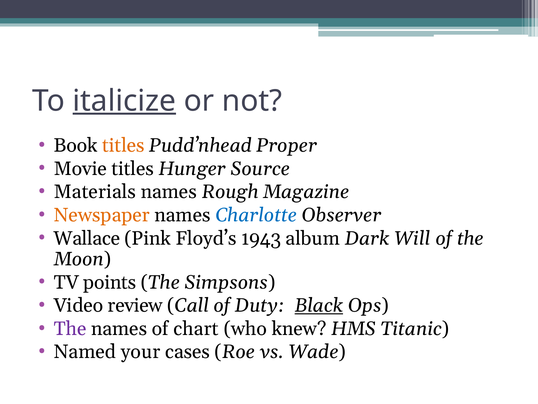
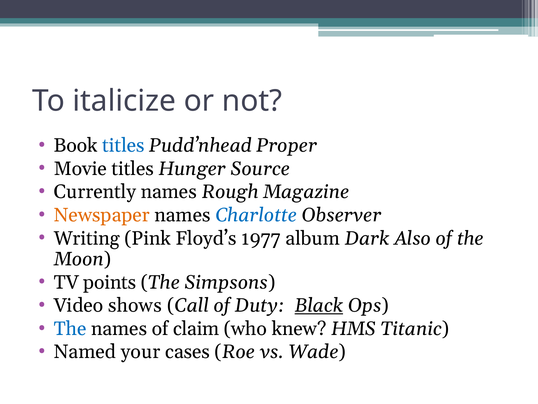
italicize underline: present -> none
titles at (123, 145) colour: orange -> blue
Materials: Materials -> Currently
Wallace: Wallace -> Writing
1943: 1943 -> 1977
Will: Will -> Also
review: review -> shows
The at (70, 328) colour: purple -> blue
chart: chart -> claim
